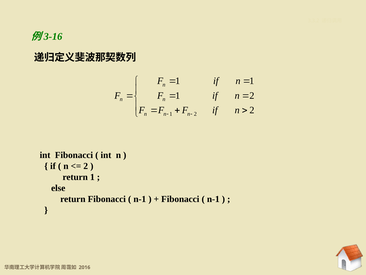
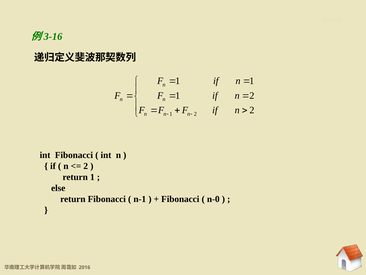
n-1 at (213, 199): n-1 -> n-0
